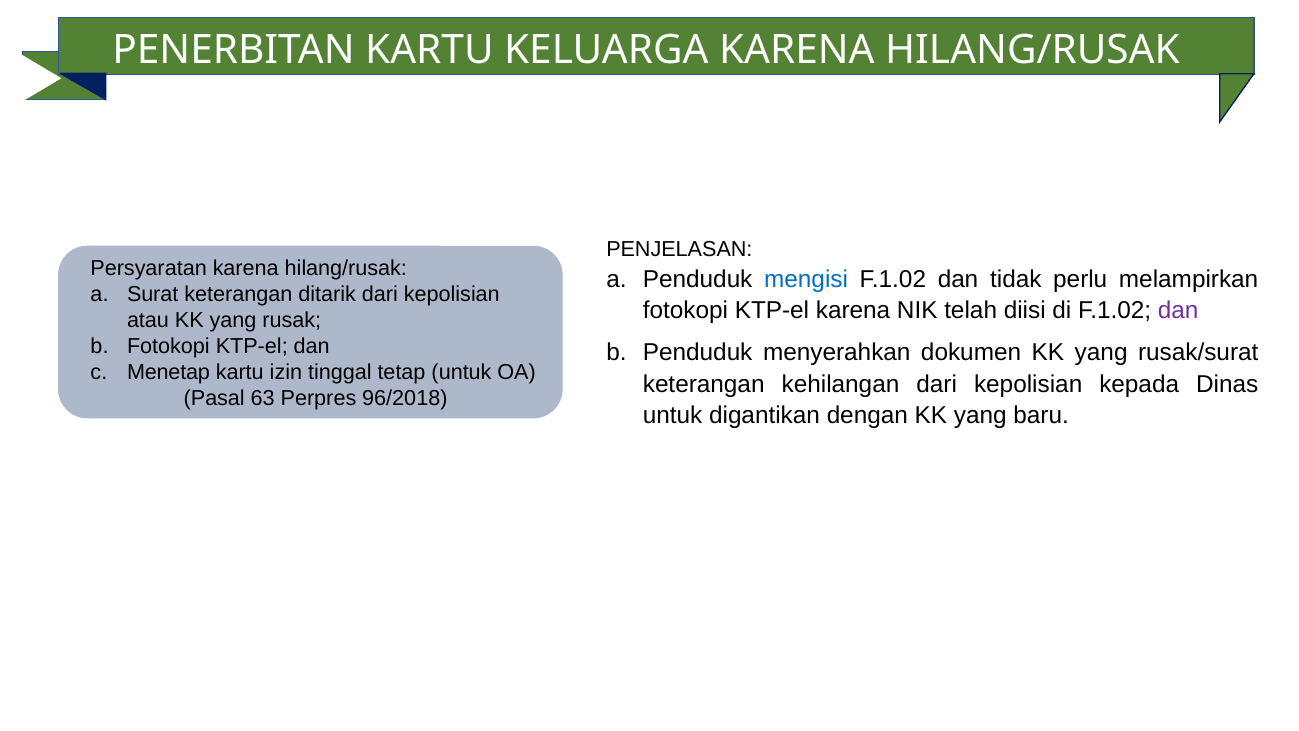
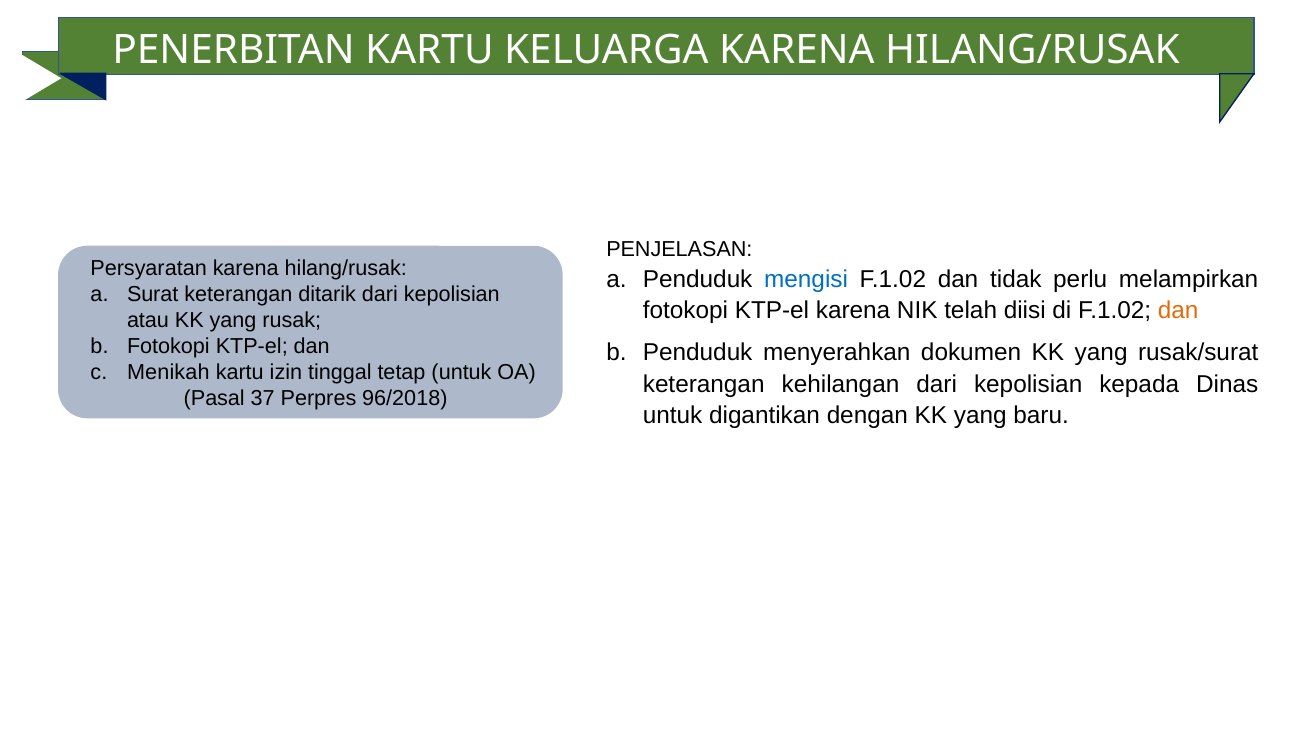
dan at (1178, 311) colour: purple -> orange
Menetap: Menetap -> Menikah
63: 63 -> 37
